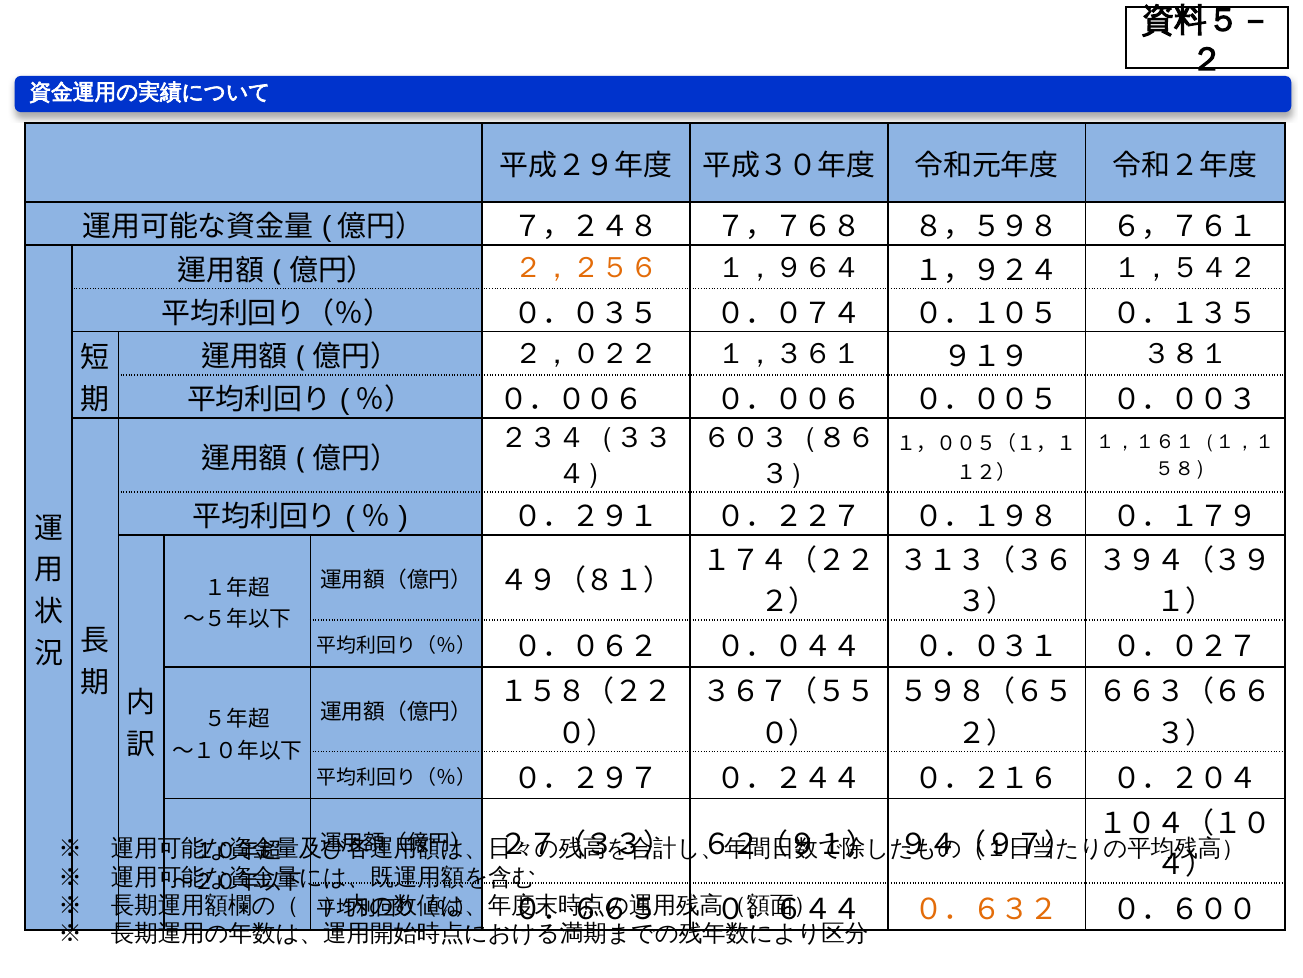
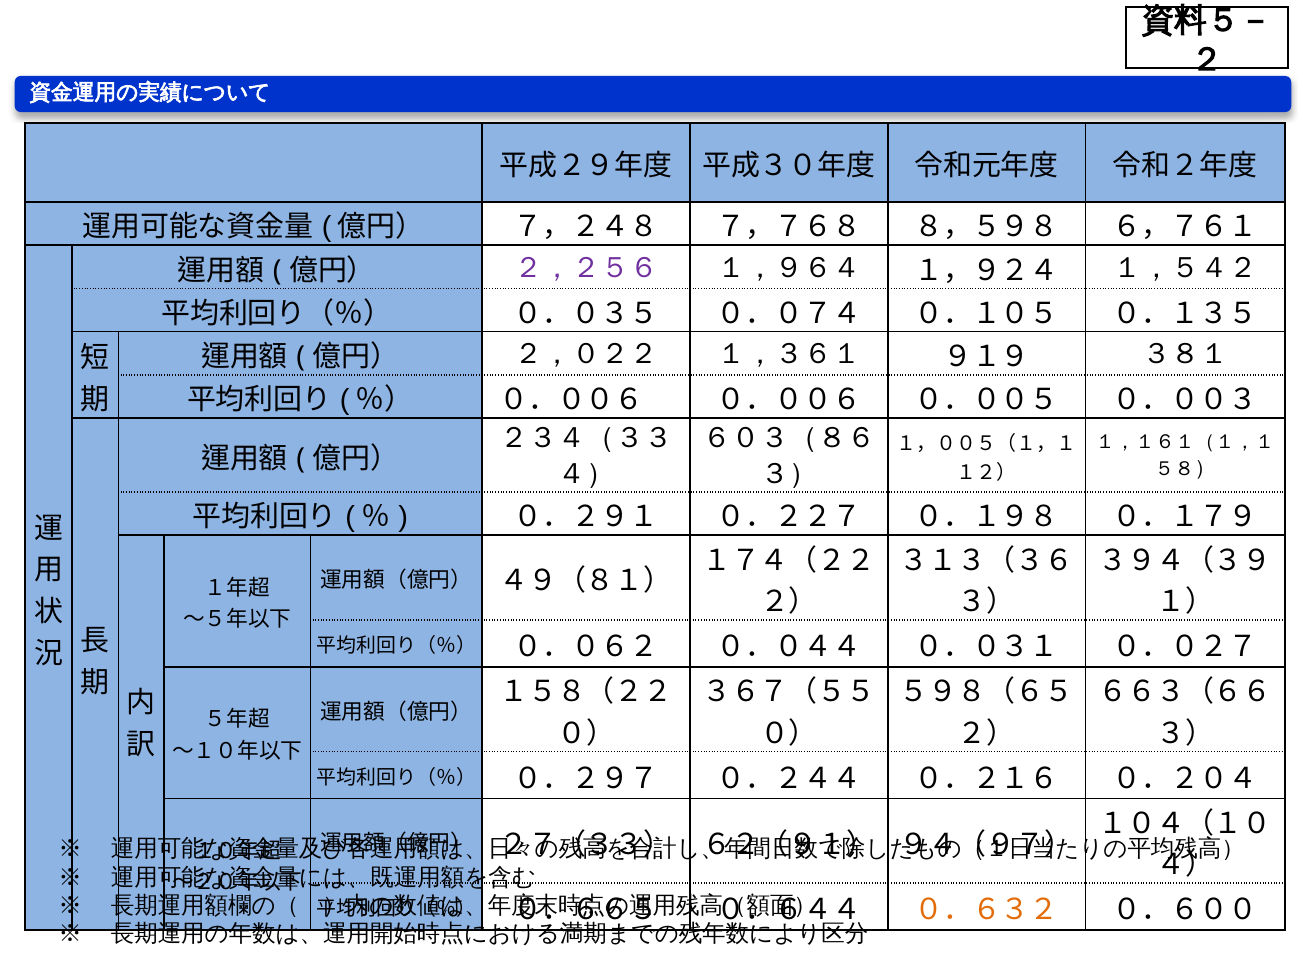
２，２５６ colour: orange -> purple
